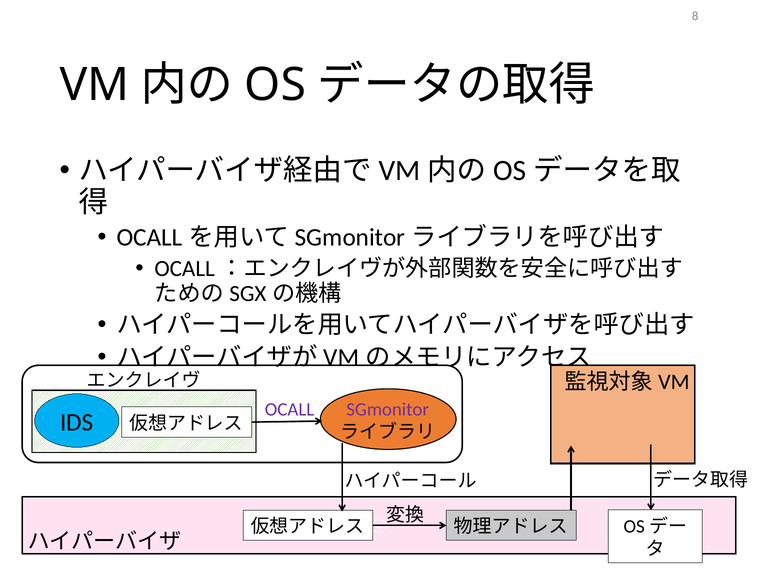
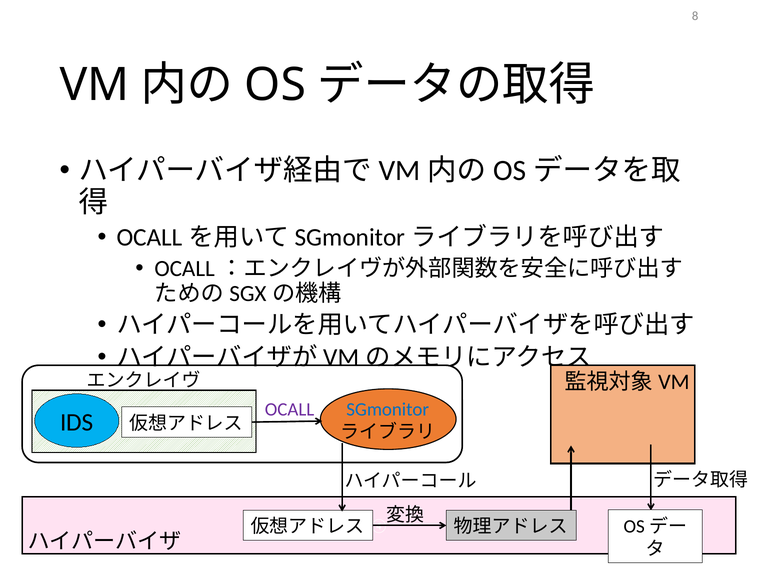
SGmonitor colour: purple -> blue
